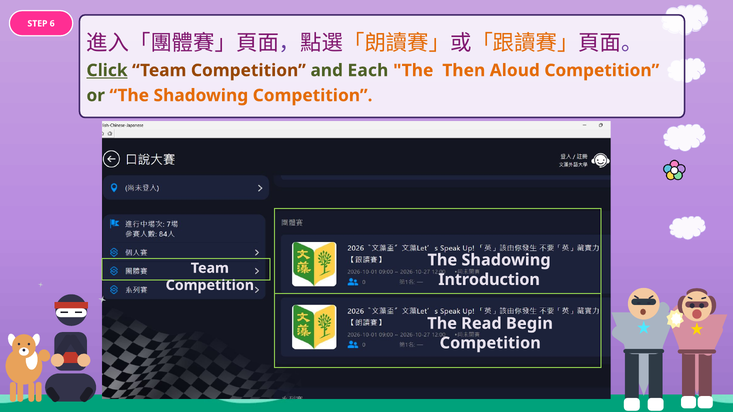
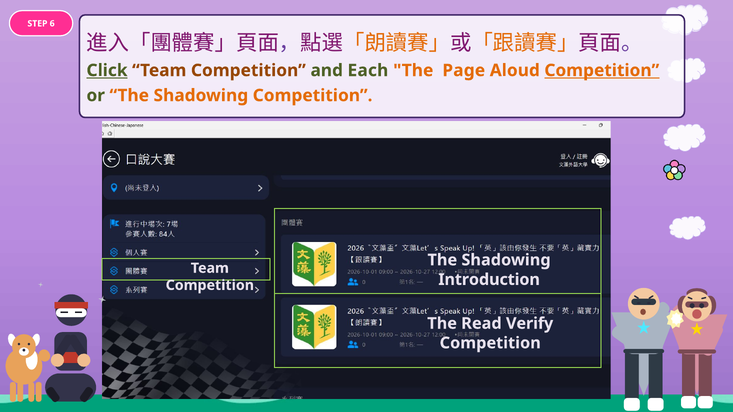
Then: Then -> Page
Competition at (602, 70) underline: none -> present
Begin: Begin -> Verify
